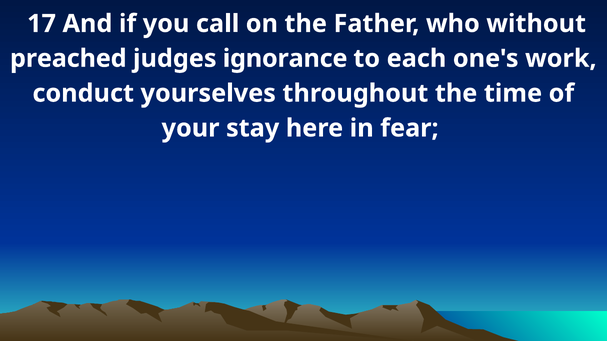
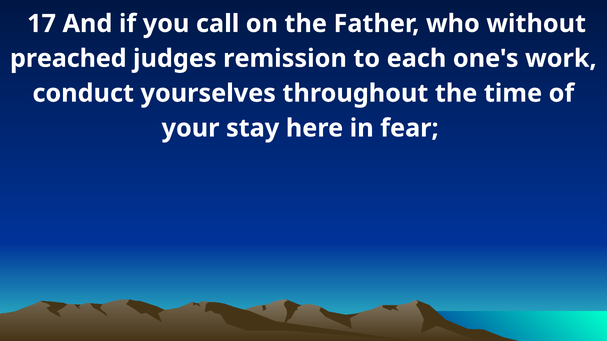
ignorance: ignorance -> remission
